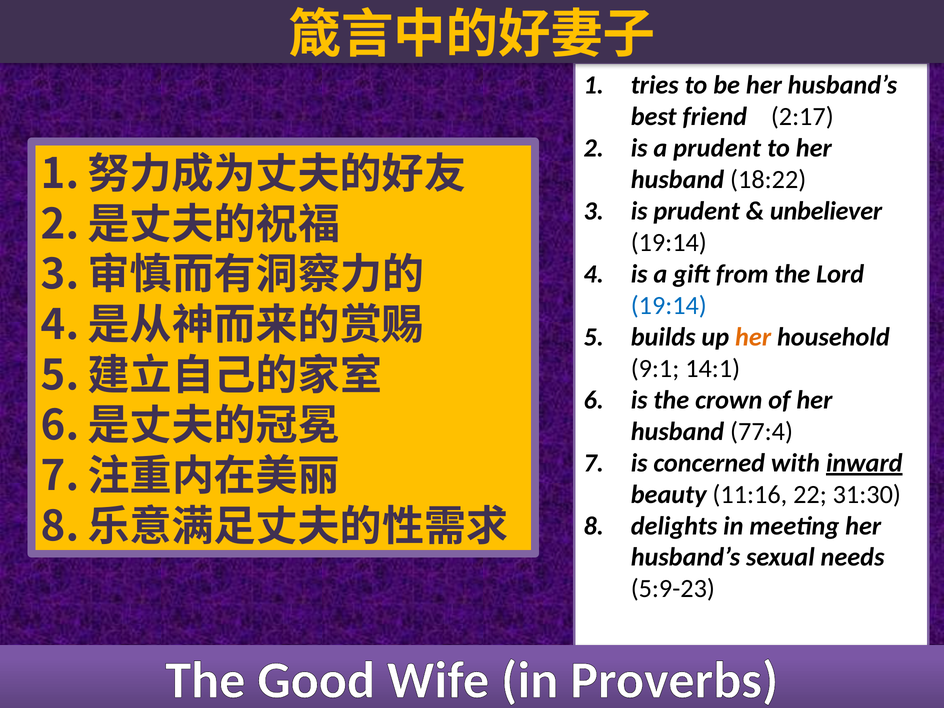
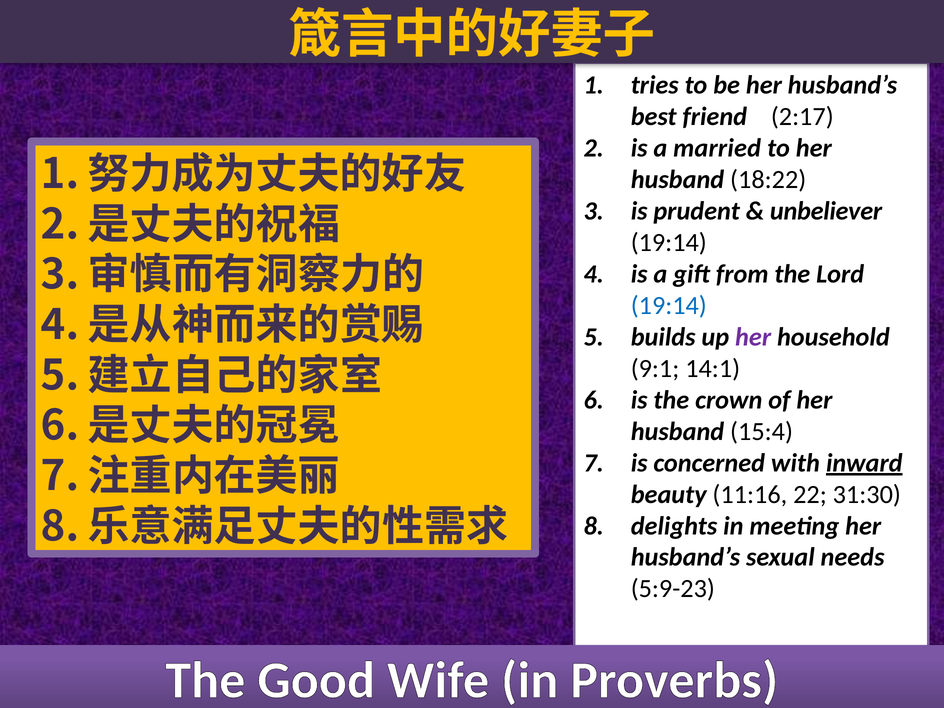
a prudent: prudent -> married
her at (753, 337) colour: orange -> purple
77:4: 77:4 -> 15:4
